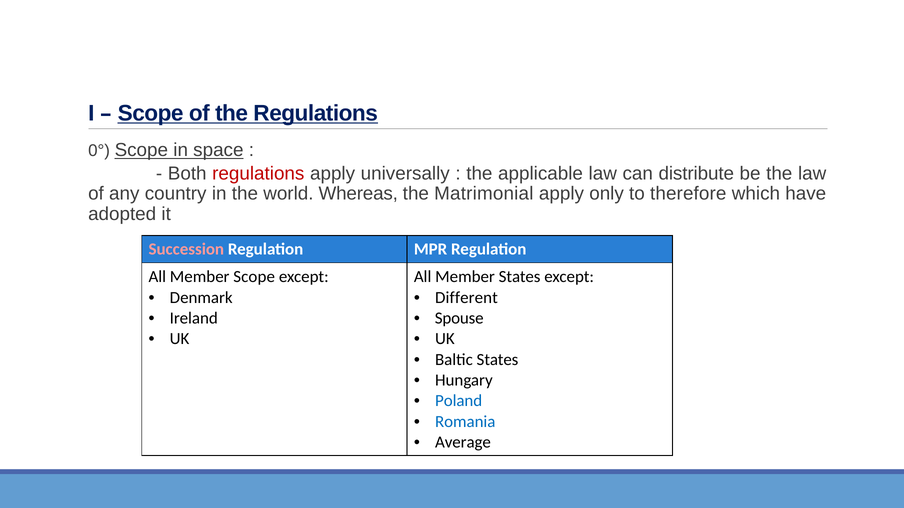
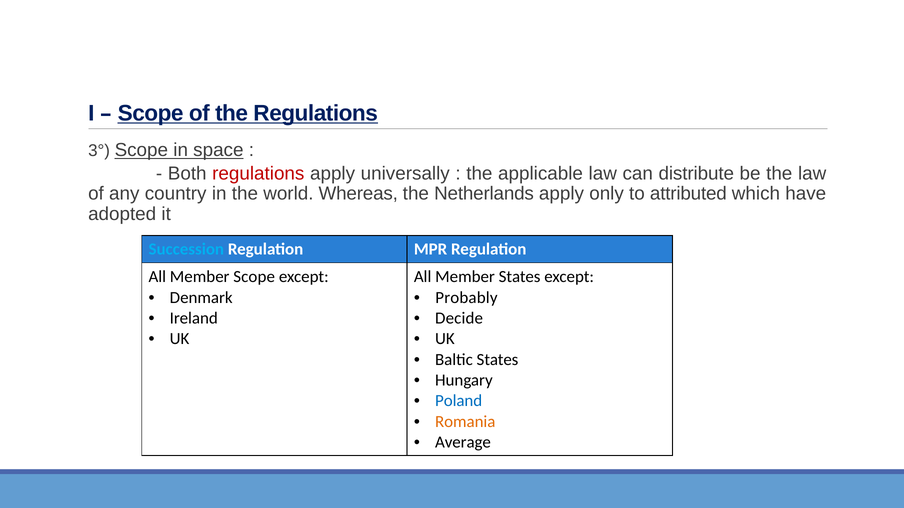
0°: 0° -> 3°
Matrimonial: Matrimonial -> Netherlands
therefore: therefore -> attributed
Succession colour: pink -> light blue
Different: Different -> Probably
Spouse: Spouse -> Decide
Romania colour: blue -> orange
